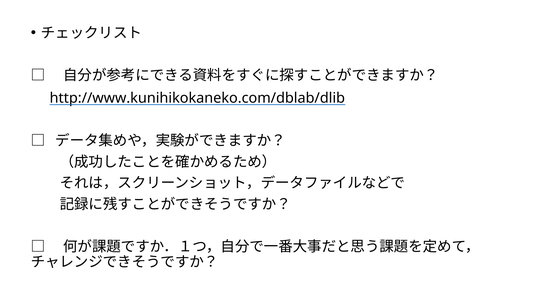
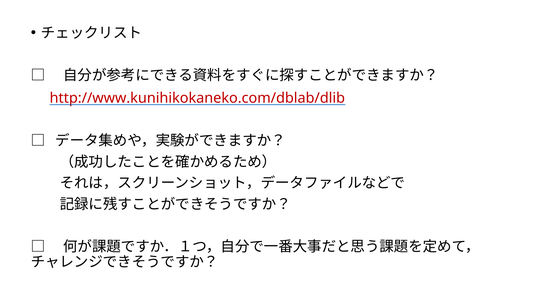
http://www.kunihikokaneko.com/dblab/dlib colour: black -> red
